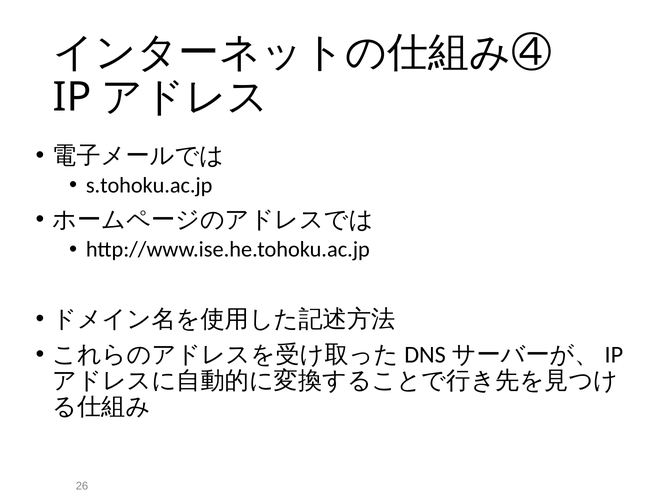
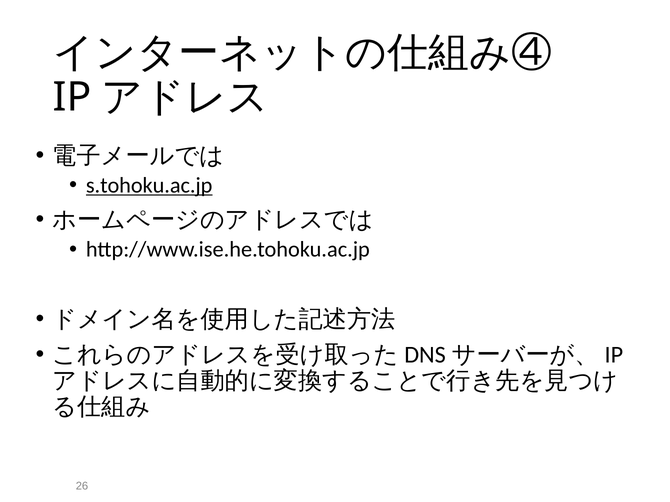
s.tohoku.ac.jp underline: none -> present
